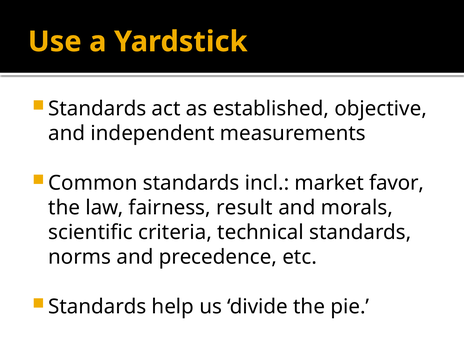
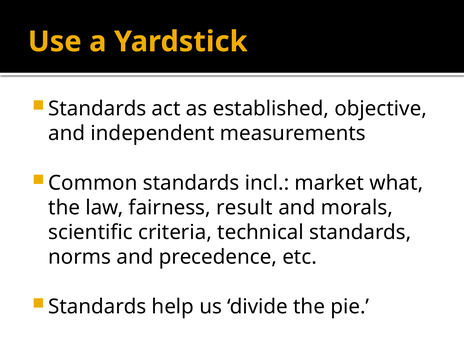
favor: favor -> what
